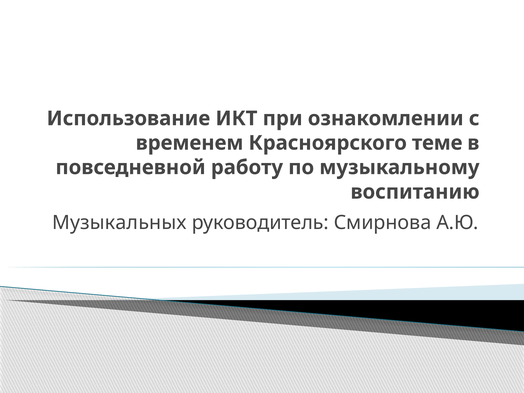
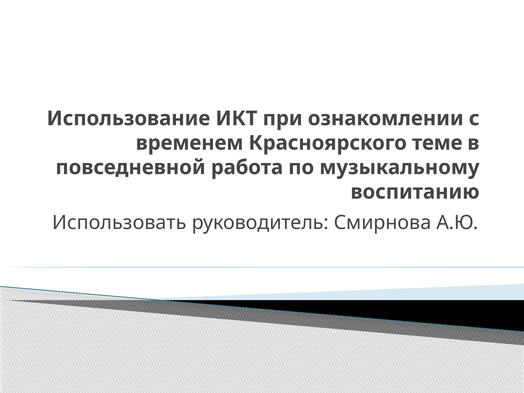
работу: работу -> работа
Музыкальных: Музыкальных -> Использовать
